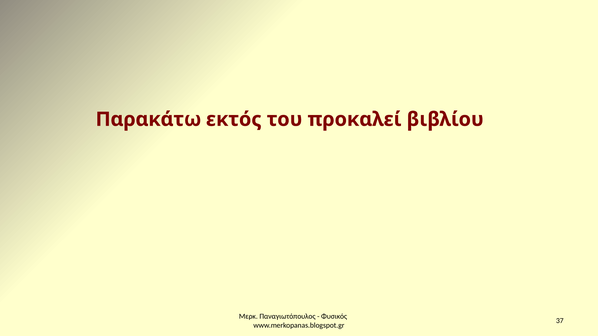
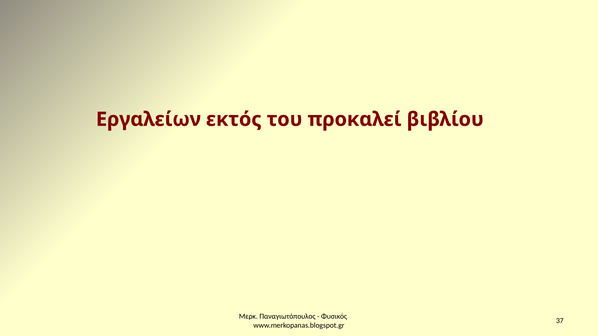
Παρακάτω: Παρακάτω -> Εργαλείων
